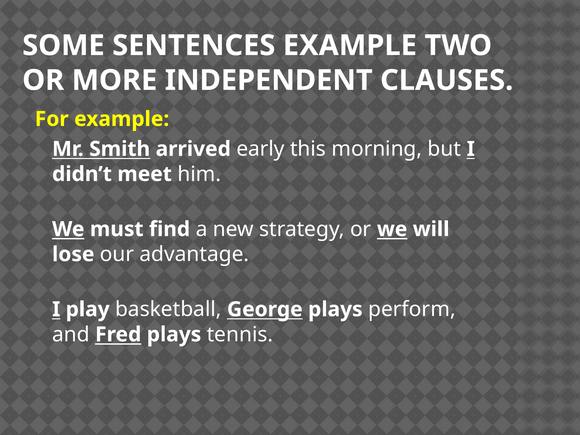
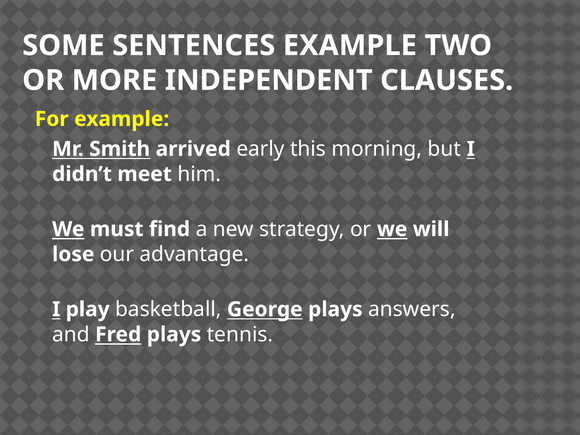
perform: perform -> answers
